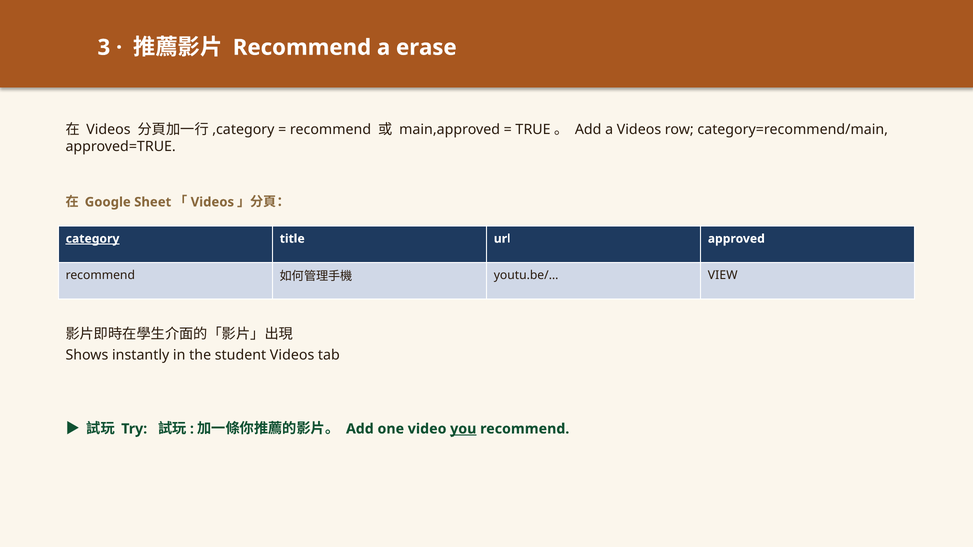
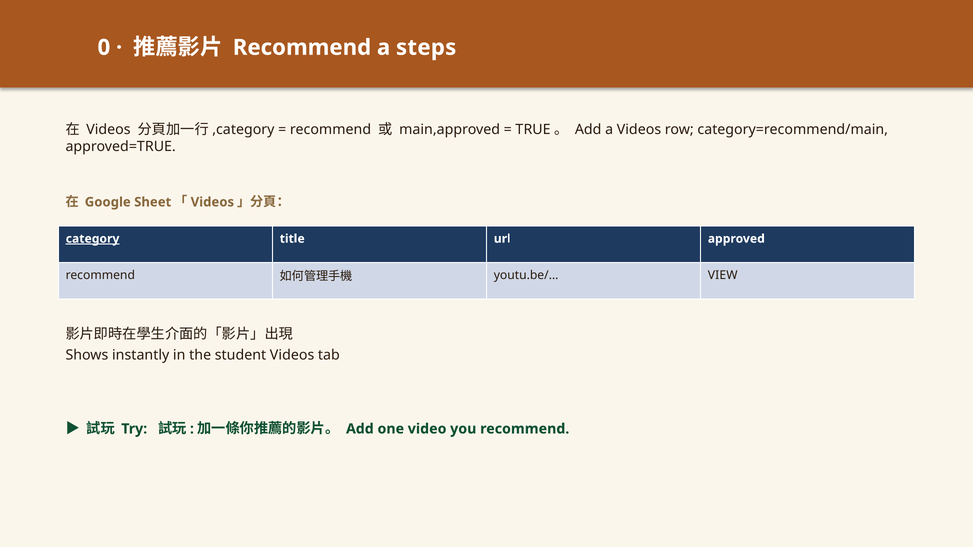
3: 3 -> 0
erase: erase -> steps
you underline: present -> none
